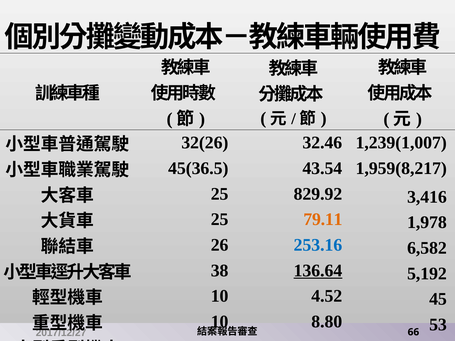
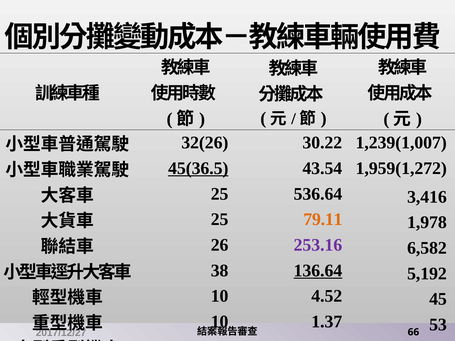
32.46: 32.46 -> 30.22
45(36.5 underline: none -> present
1,959(8,217: 1,959(8,217 -> 1,959(1,272
829.92: 829.92 -> 536.64
253.16 colour: blue -> purple
8.80: 8.80 -> 1.37
